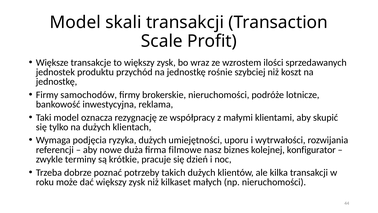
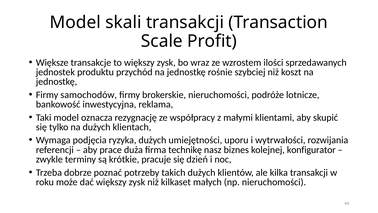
nowe: nowe -> prace
filmowe: filmowe -> technikę
